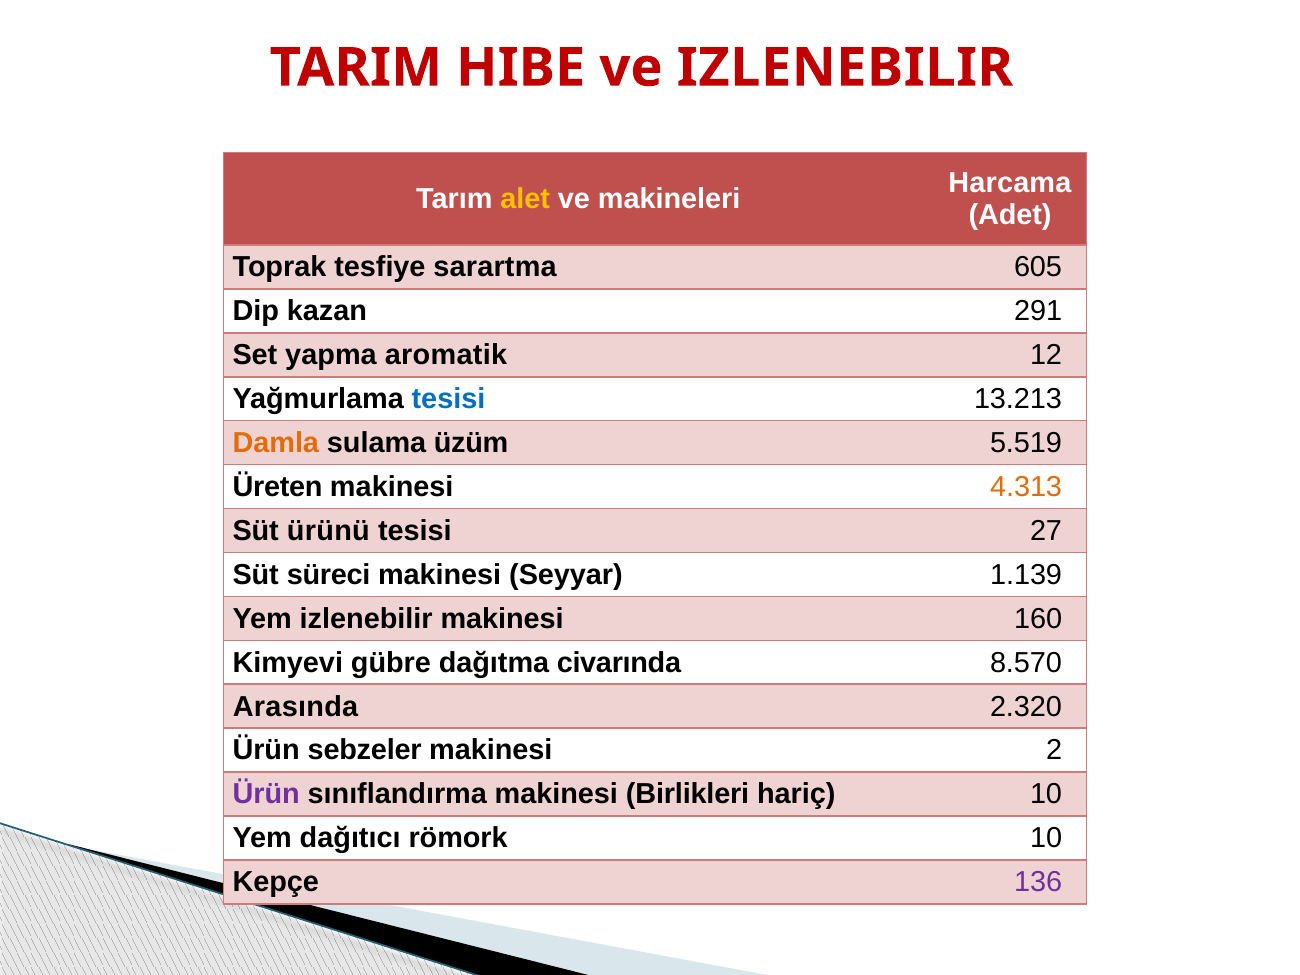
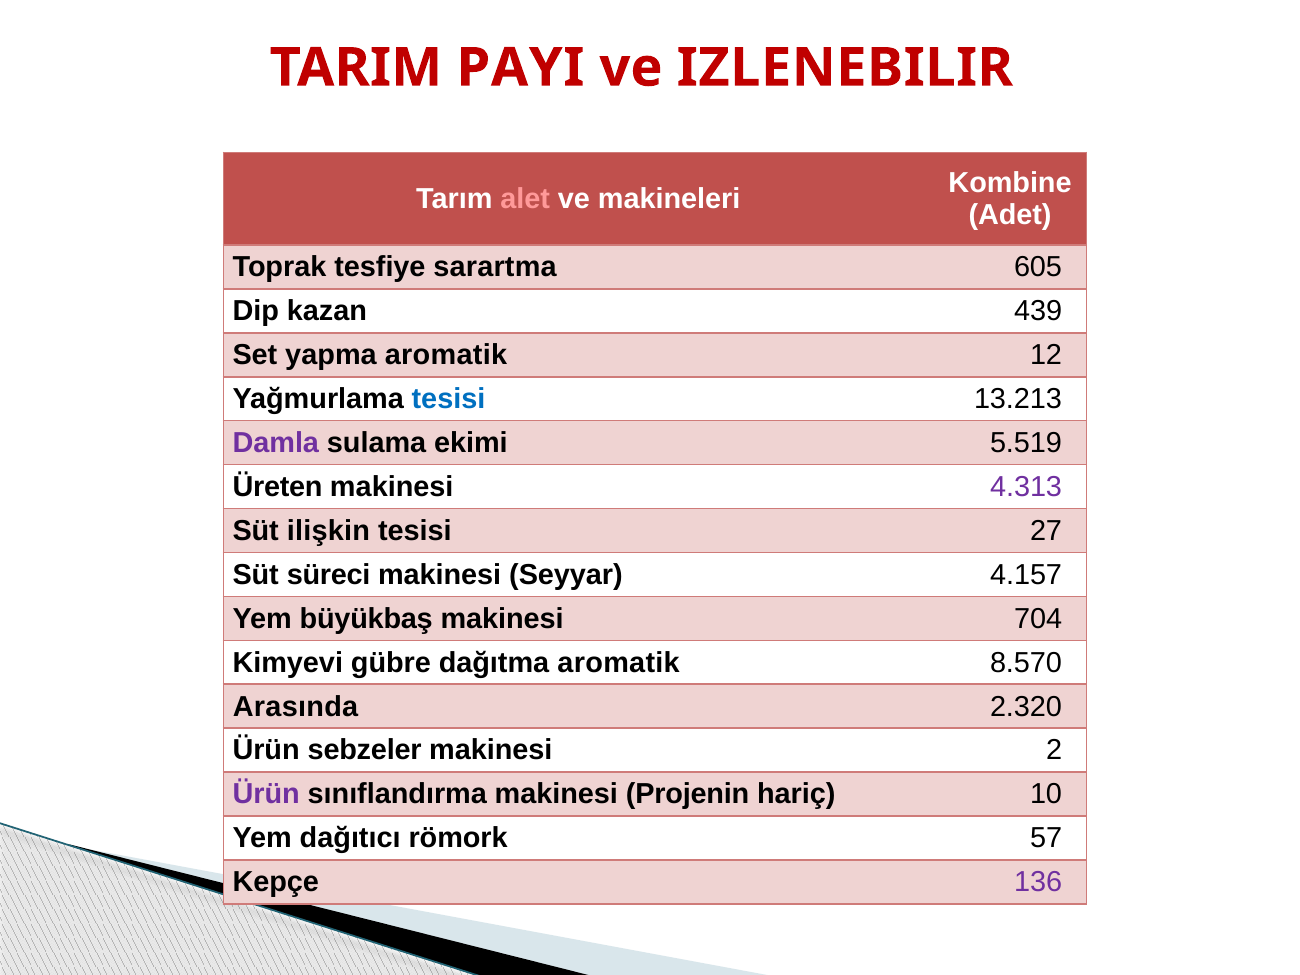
HIBE: HIBE -> PAYI
Harcama: Harcama -> Kombine
alet colour: yellow -> pink
291: 291 -> 439
Damla colour: orange -> purple
üzüm: üzüm -> ekimi
4.313 colour: orange -> purple
ürünü: ürünü -> ilişkin
1.139: 1.139 -> 4.157
Yem izlenebilir: izlenebilir -> büyükbaş
160: 160 -> 704
dağıtma civarında: civarında -> aromatik
Birlikleri: Birlikleri -> Projenin
römork 10: 10 -> 57
